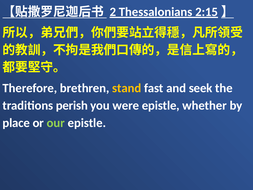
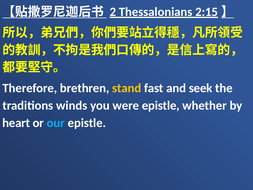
perish: perish -> winds
place: place -> heart
our colour: light green -> light blue
